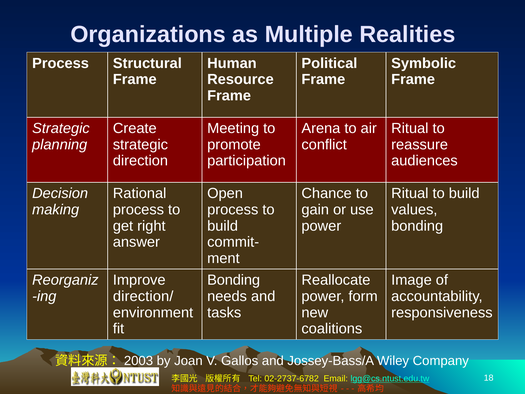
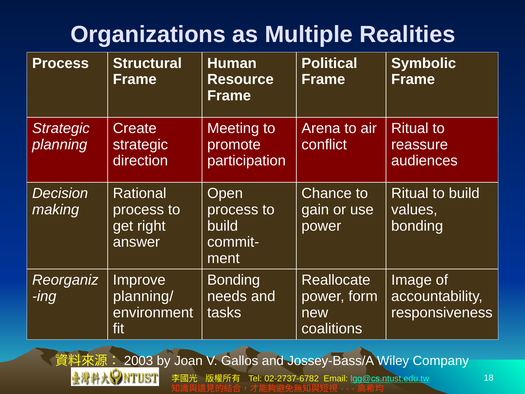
direction/: direction/ -> planning/
